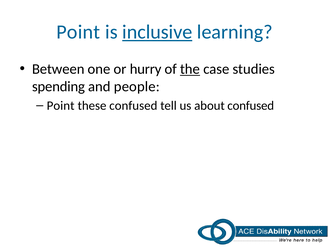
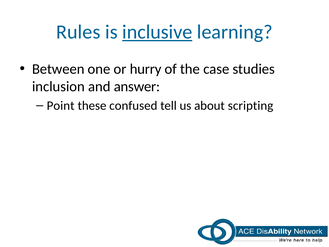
Point at (78, 32): Point -> Rules
the underline: present -> none
spending: spending -> inclusion
people: people -> answer
about confused: confused -> scripting
